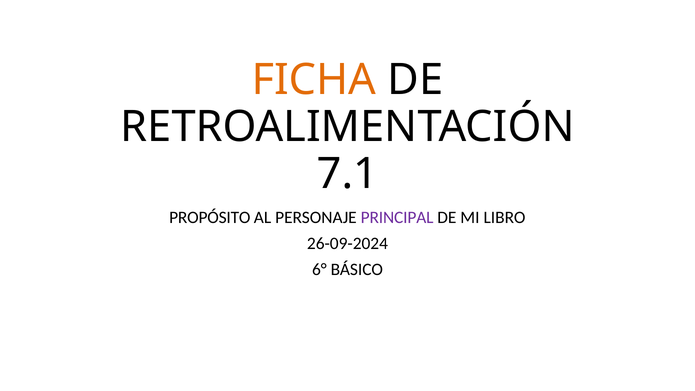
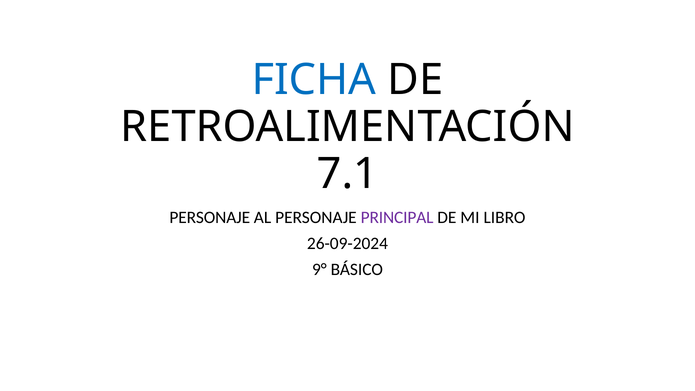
FICHA colour: orange -> blue
PROPÓSITO at (210, 217): PROPÓSITO -> PERSONAJE
6°: 6° -> 9°
